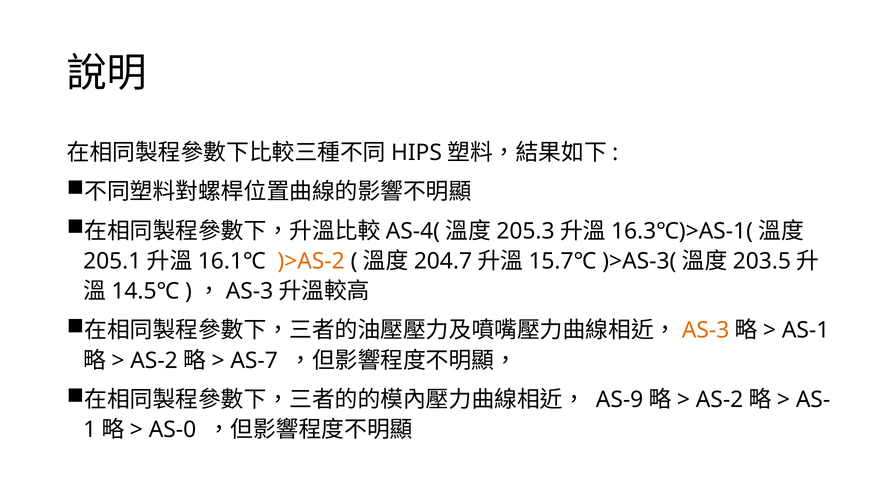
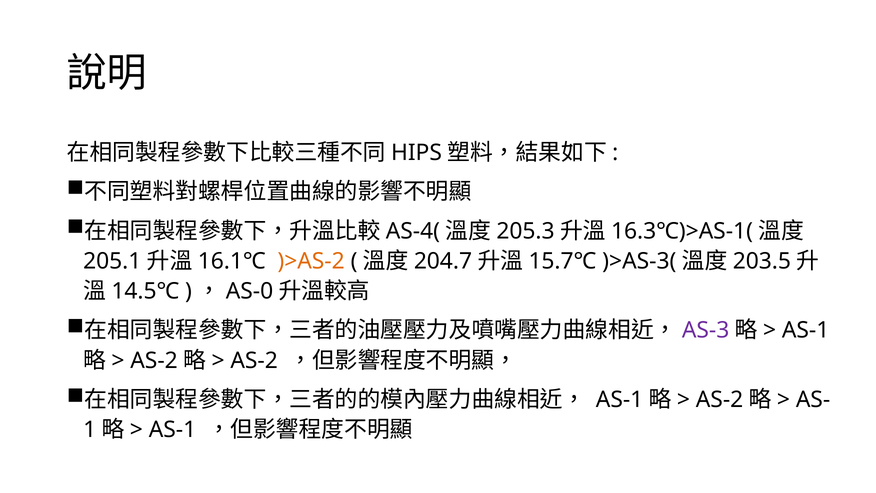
AS-3 at (249, 291): AS-3 -> AS-0
AS-3 at (706, 330) colour: orange -> purple
AS-7 at (254, 360): AS-7 -> AS-2
AS-9 at (620, 400): AS-9 -> AS-1
AS-0 at (172, 430): AS-0 -> AS-1
